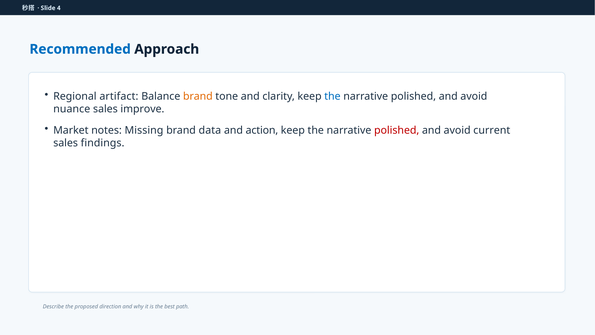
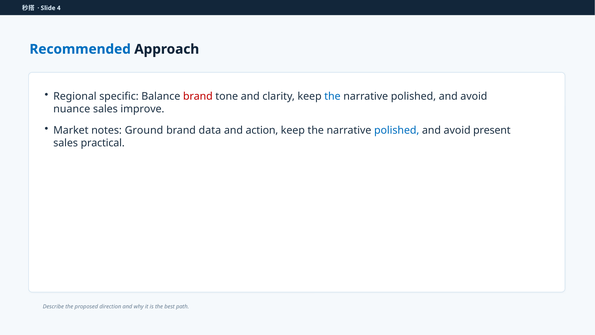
artifact: artifact -> specific
brand at (198, 96) colour: orange -> red
Missing: Missing -> Ground
polished at (397, 130) colour: red -> blue
current: current -> present
findings: findings -> practical
